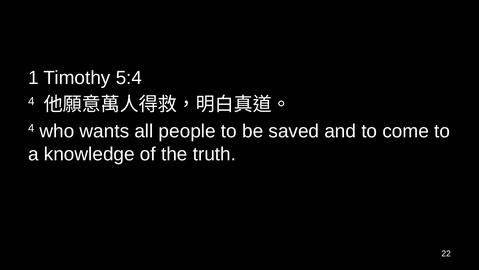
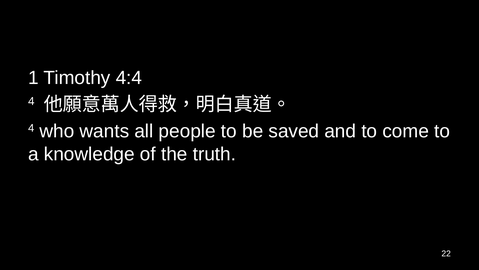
5:4: 5:4 -> 4:4
